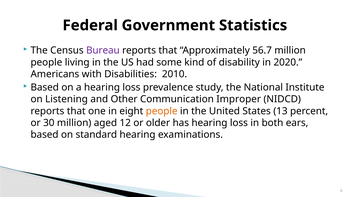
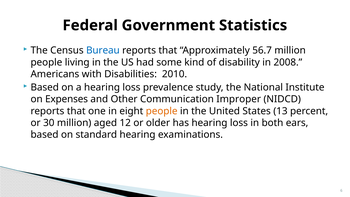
Bureau colour: purple -> blue
2020: 2020 -> 2008
Listening: Listening -> Expenses
